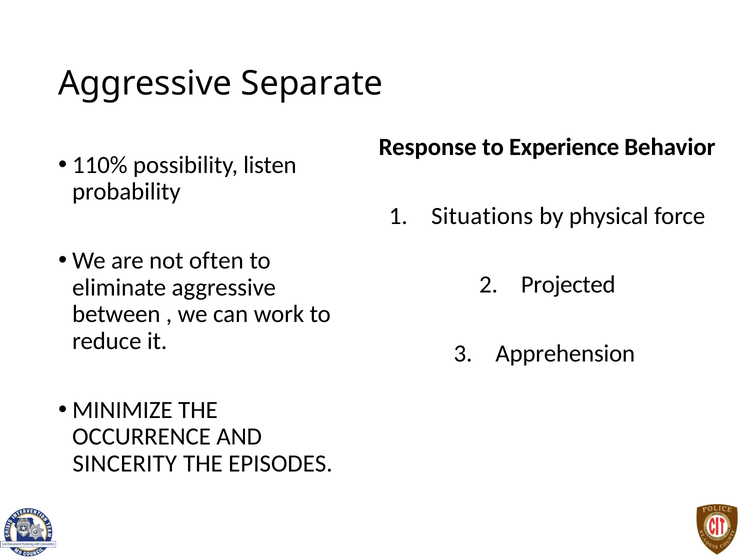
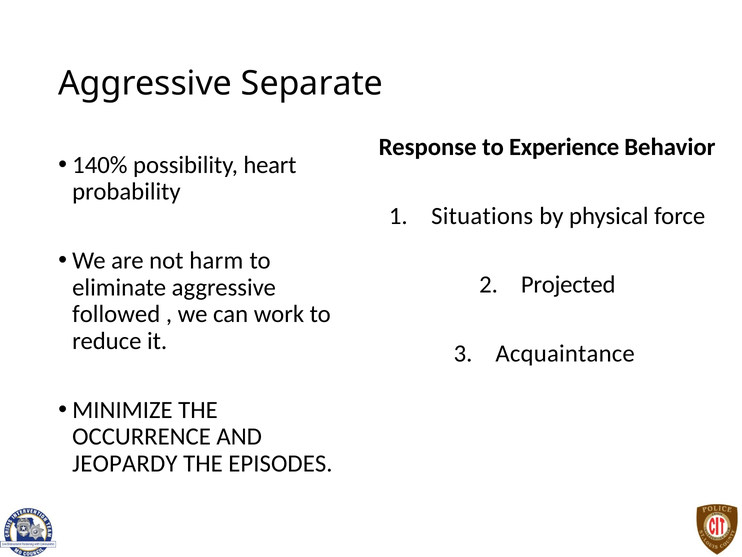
110%: 110% -> 140%
listen: listen -> heart
often: often -> harm
between: between -> followed
Apprehension: Apprehension -> Acquaintance
SINCERITY: SINCERITY -> JEOPARDY
